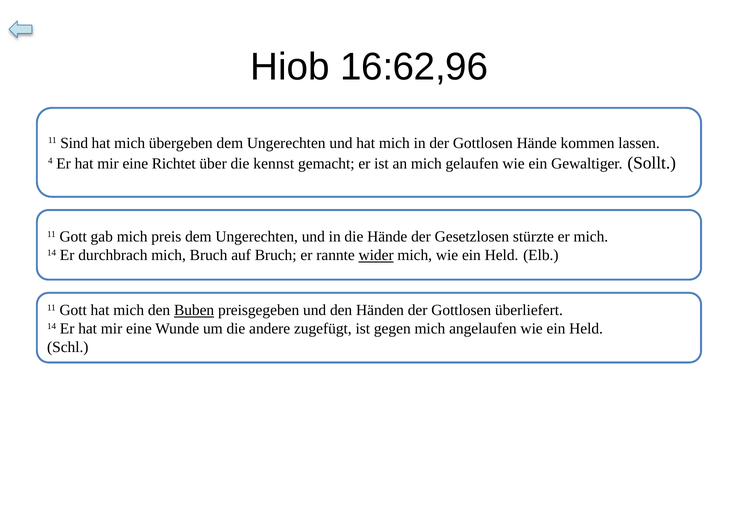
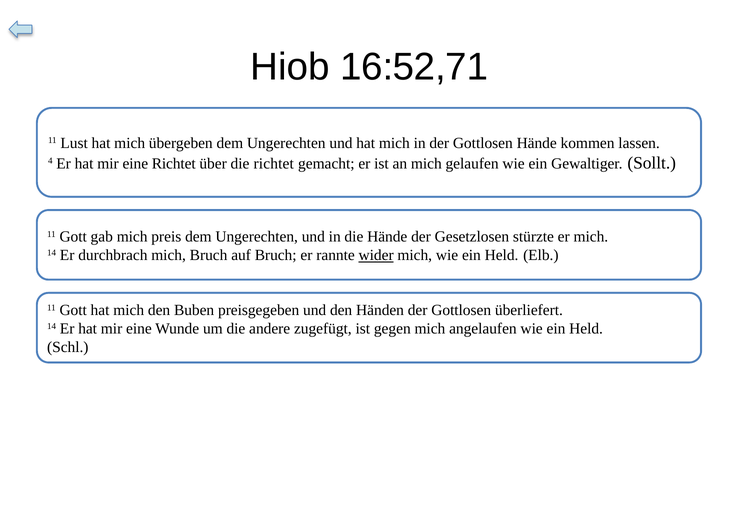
16:62,96: 16:62,96 -> 16:52,71
Sind: Sind -> Lust
die kennst: kennst -> richtet
Buben underline: present -> none
